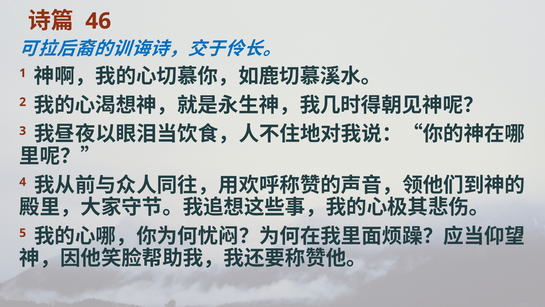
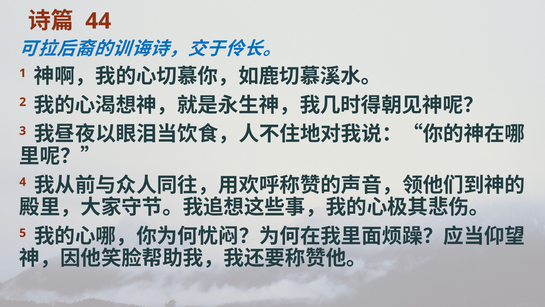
46: 46 -> 44
